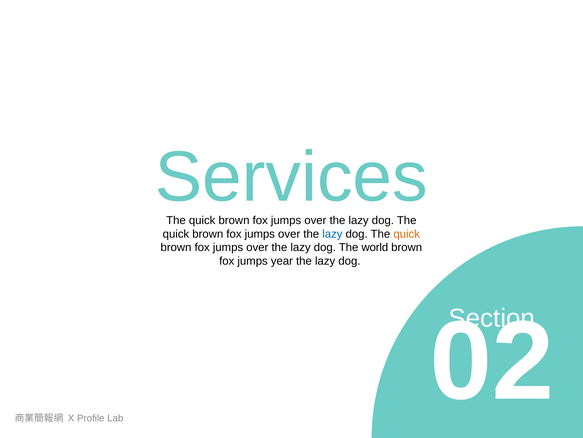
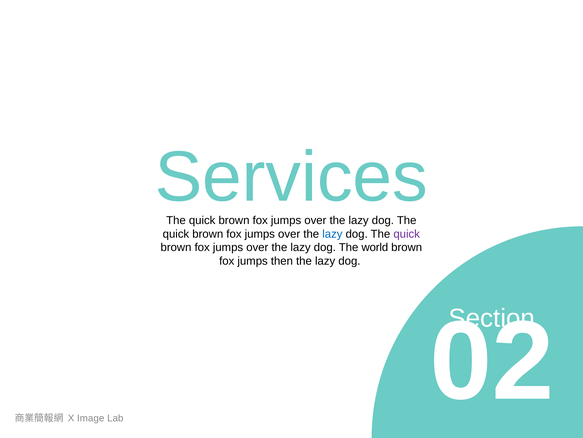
quick at (407, 234) colour: orange -> purple
year: year -> then
Profile: Profile -> Image
